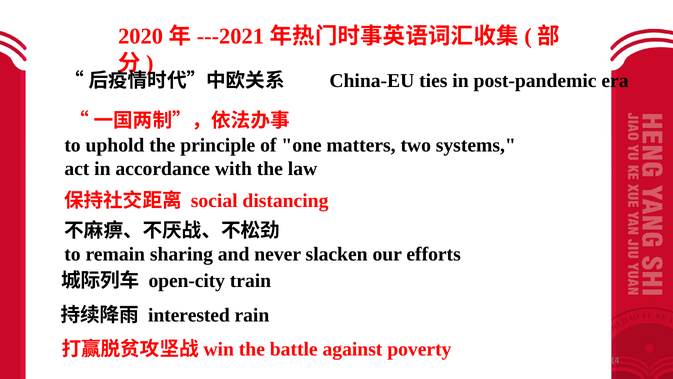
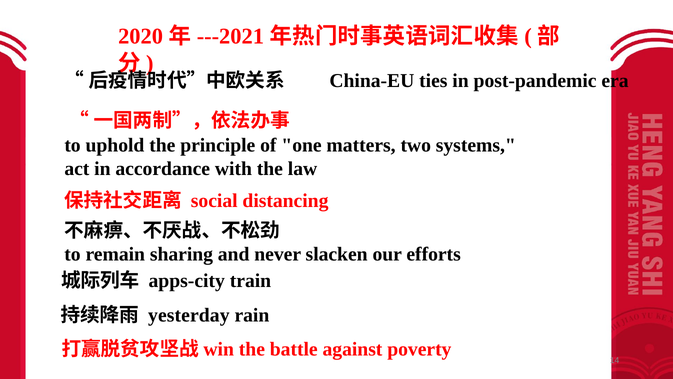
open-city: open-city -> apps-city
interested: interested -> yesterday
